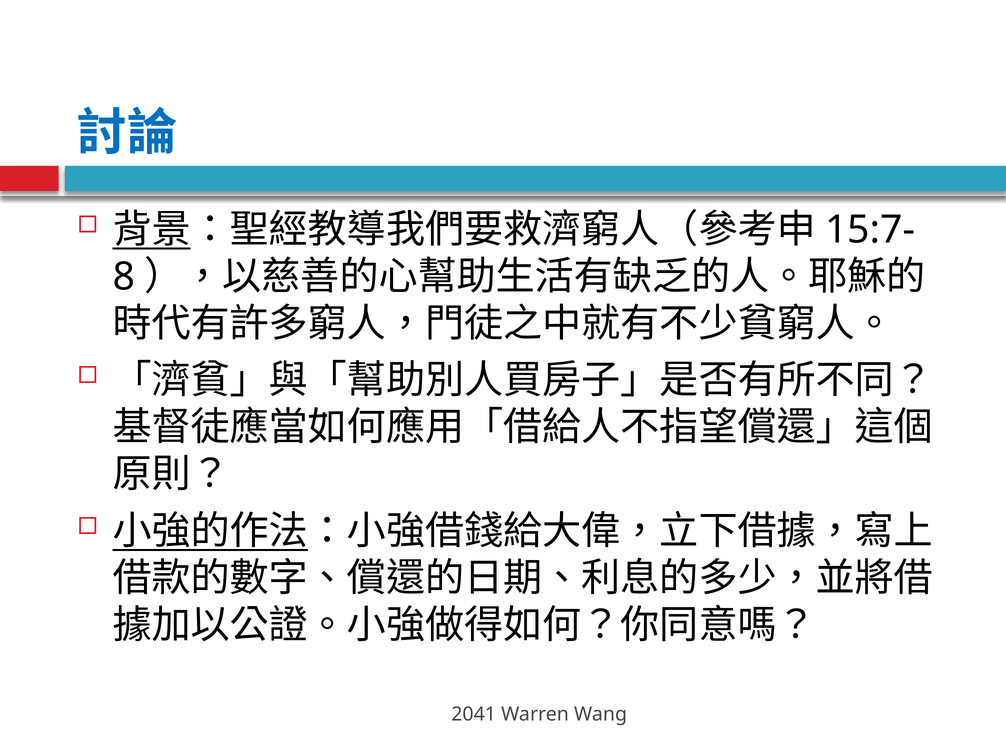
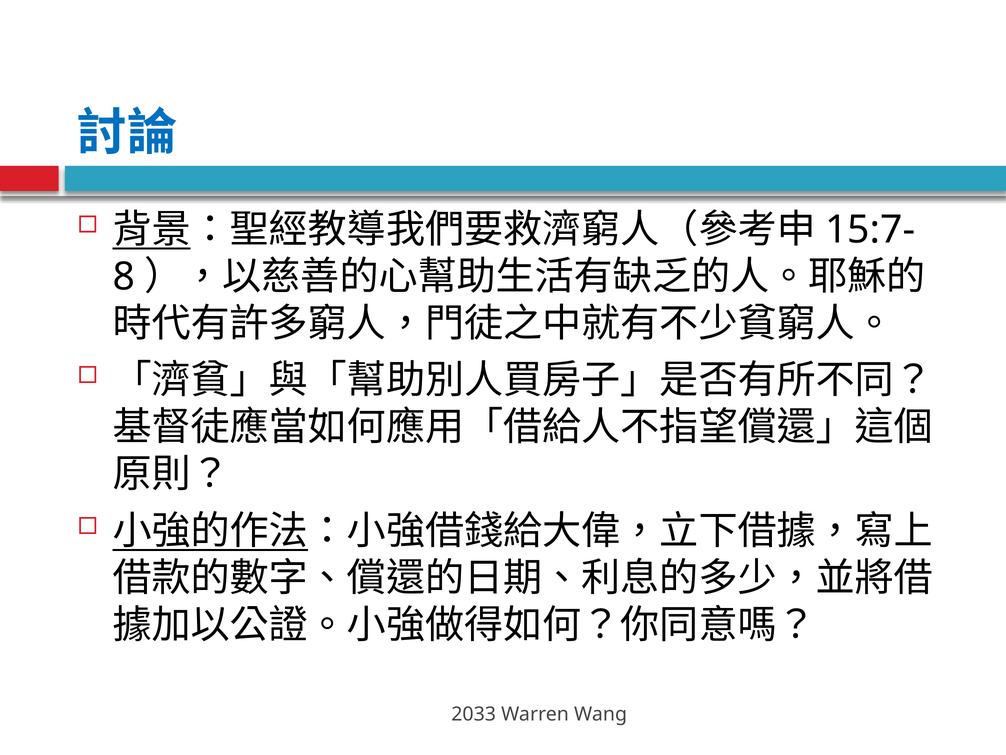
2041: 2041 -> 2033
